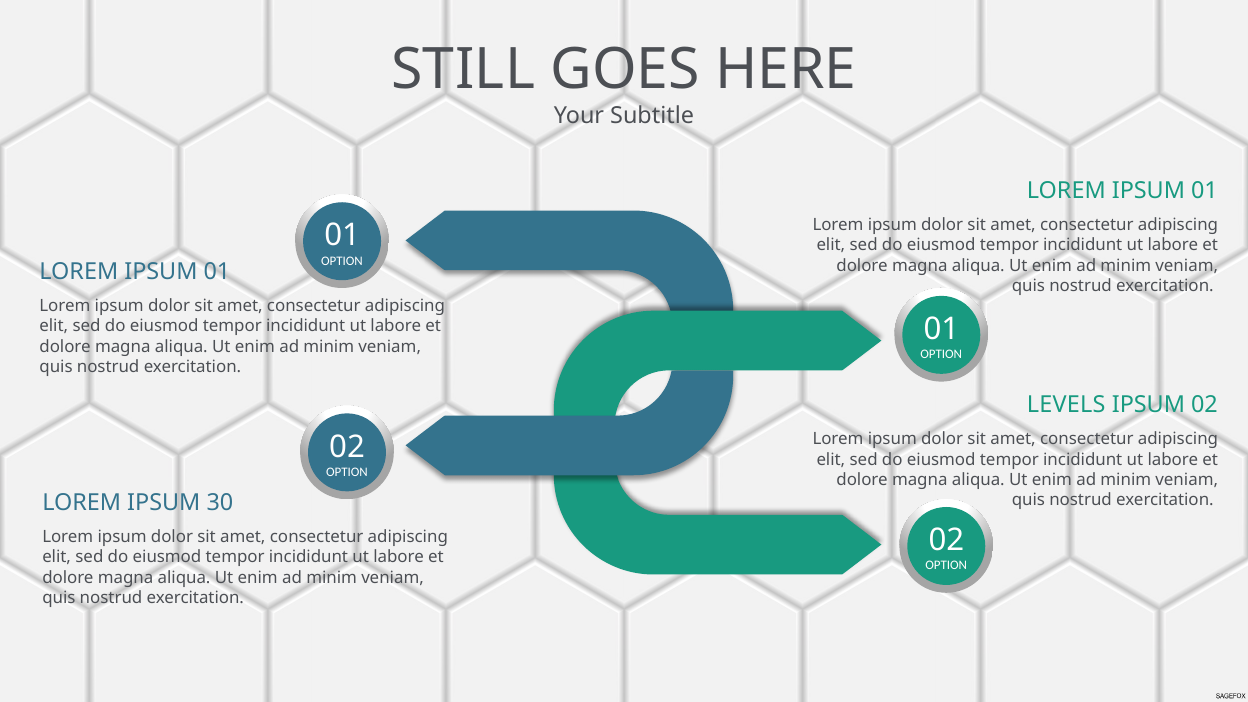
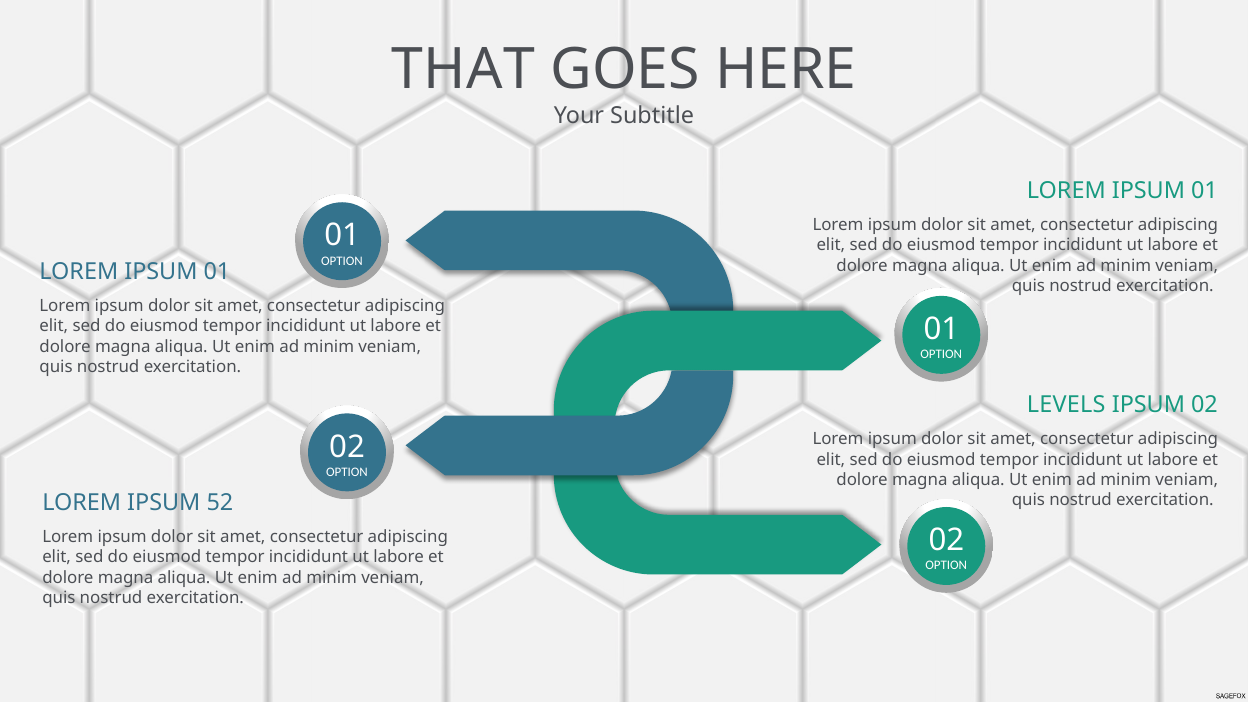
STILL: STILL -> THAT
30: 30 -> 52
